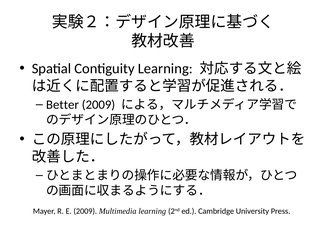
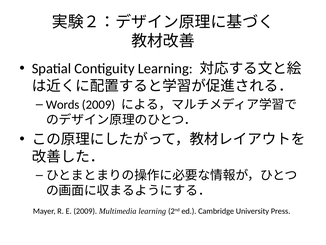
Better: Better -> Words
